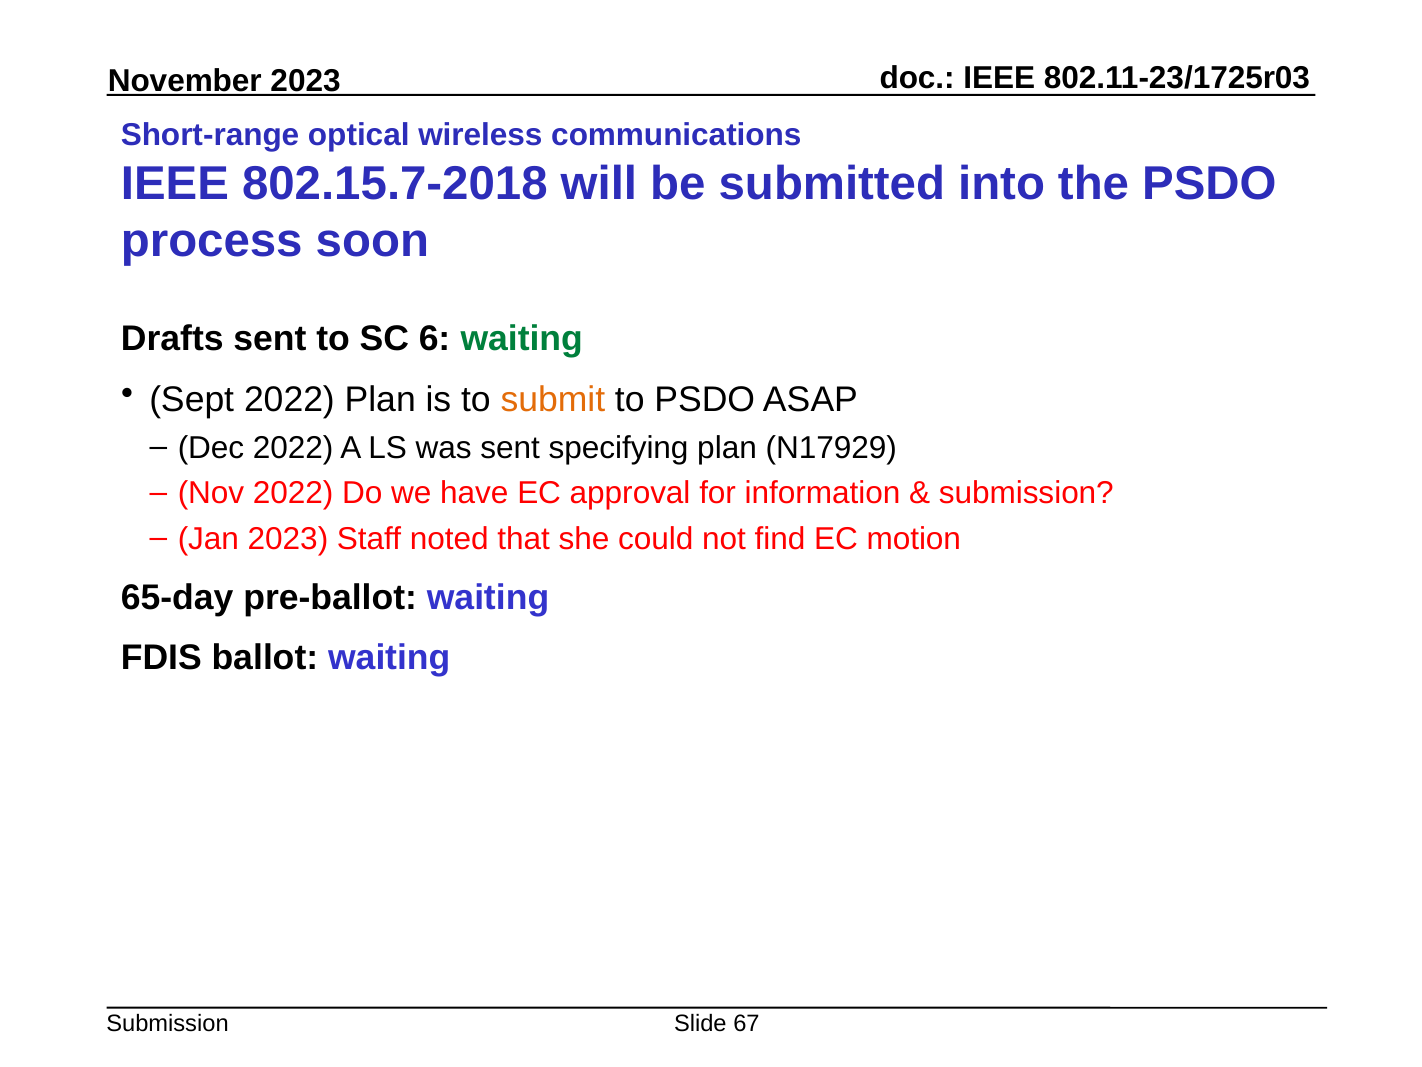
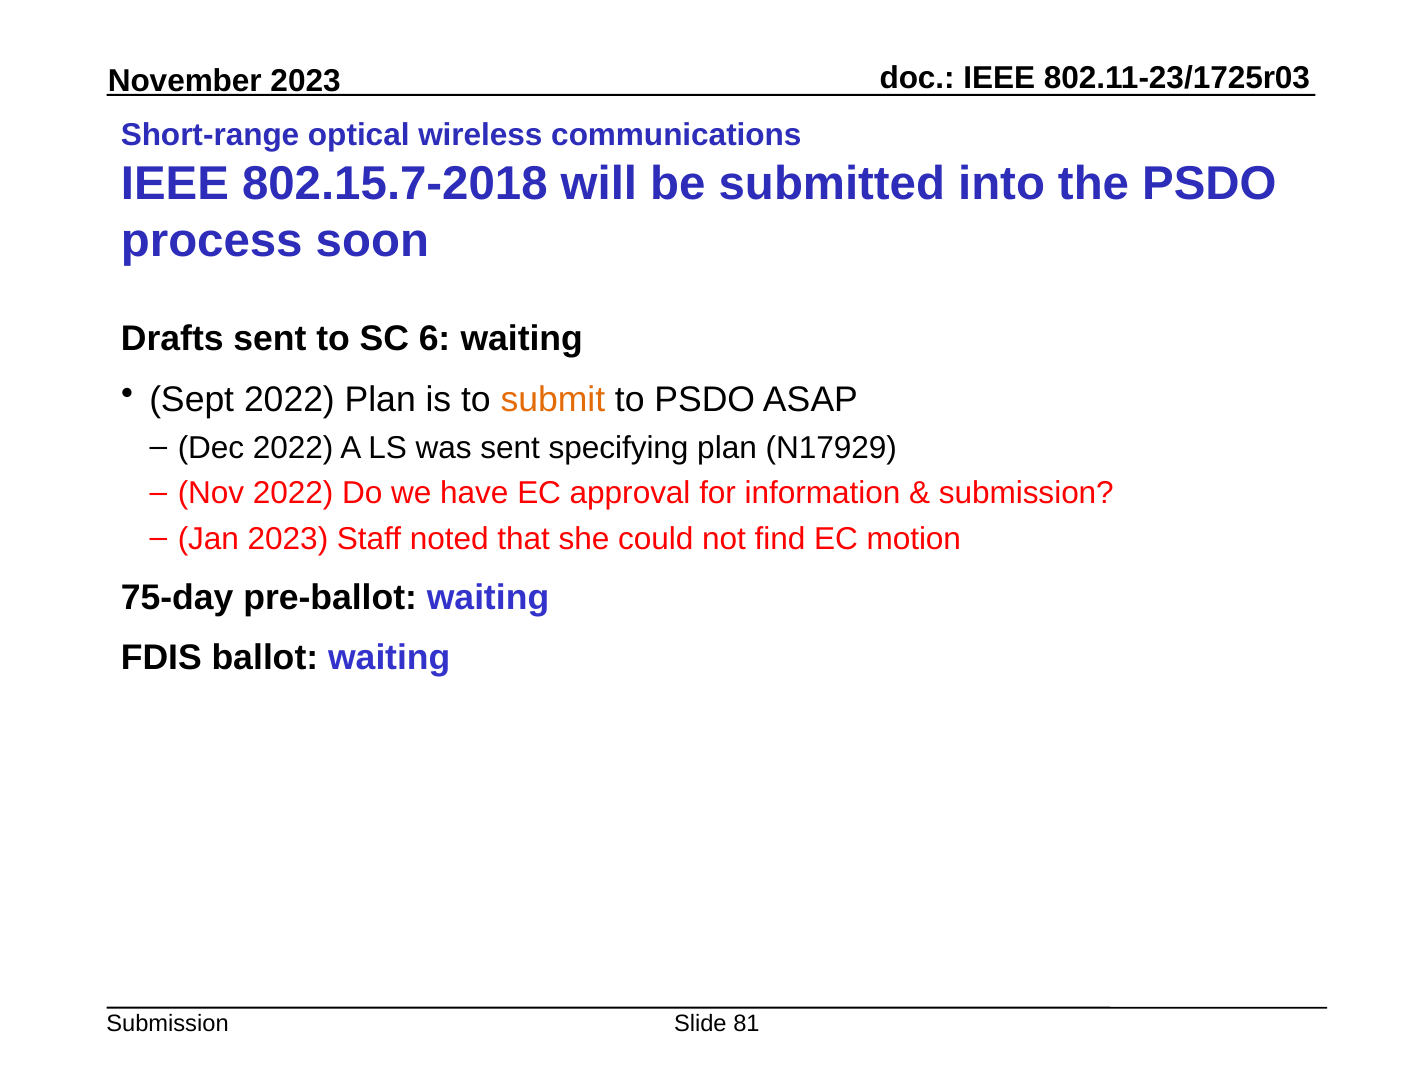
waiting at (522, 339) colour: green -> black
65-day: 65-day -> 75-day
67: 67 -> 81
